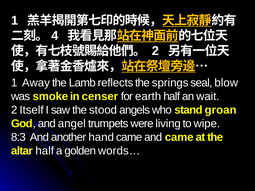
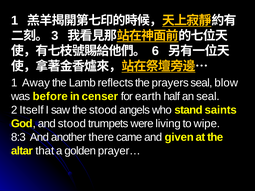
4: 4 -> 3
2 at (155, 51): 2 -> 6
springs: springs -> prayers
smoke: smoke -> before
an wait: wait -> seal
groan: groan -> saints
and angel: angel -> stood
hand: hand -> there
and came: came -> given
altar half: half -> that
words…: words… -> prayer…
